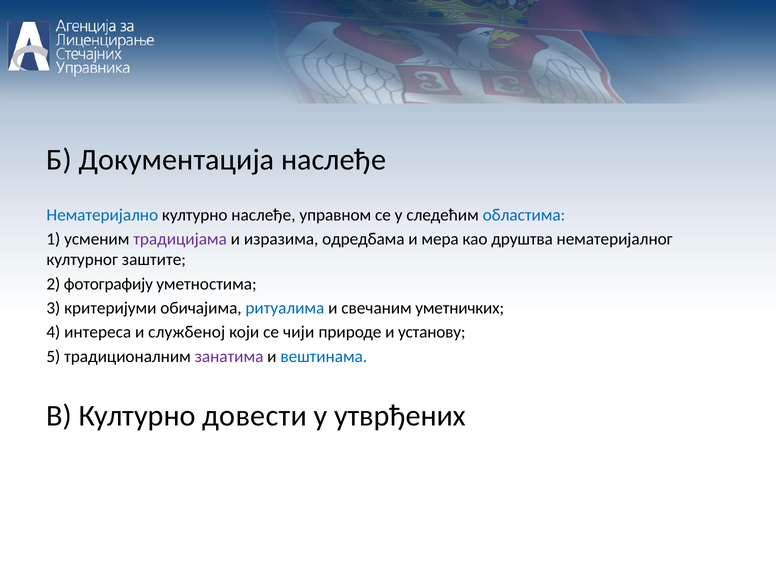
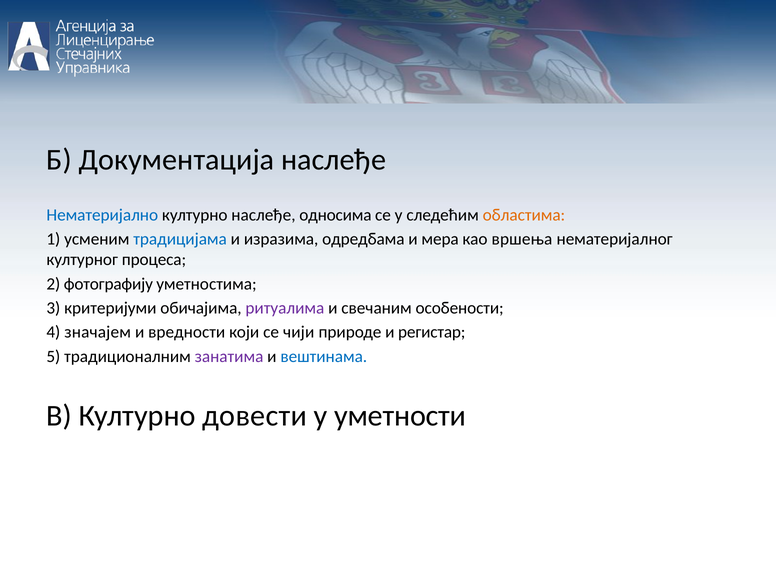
управном: управном -> односима
областима colour: blue -> orange
традицијама colour: purple -> blue
друштва: друштва -> вршења
заштите: заштите -> процеса
ритуалима colour: blue -> purple
уметничких: уметничких -> особености
интереса: интереса -> значајем
службеној: службеној -> вредности
установу: установу -> регистар
утврђених: утврђених -> уметности
